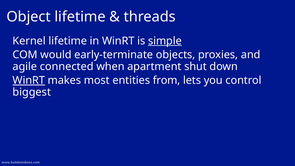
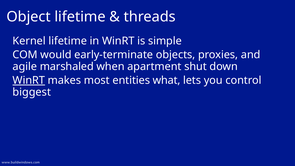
simple underline: present -> none
connected: connected -> marshaled
from: from -> what
